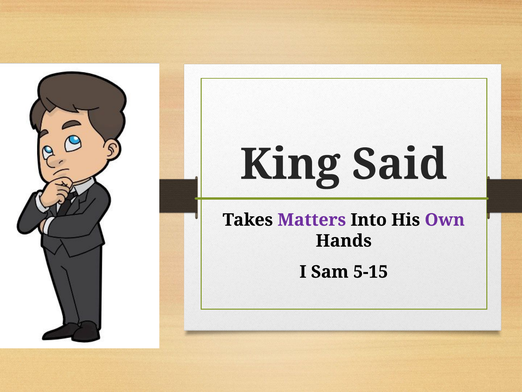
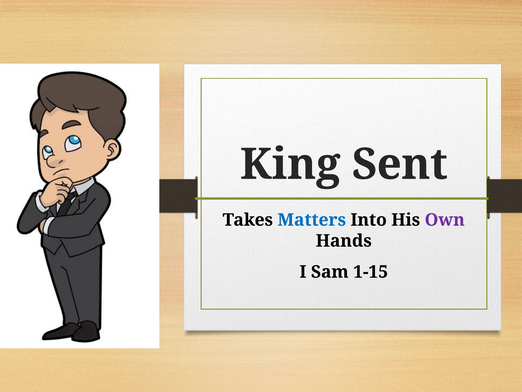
Said: Said -> Sent
Matters colour: purple -> blue
5-15: 5-15 -> 1-15
